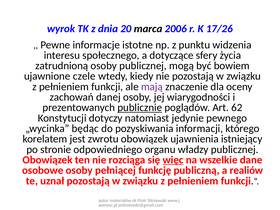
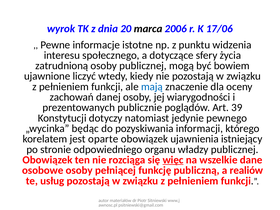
17/26: 17/26 -> 17/06
czele: czele -> liczyć
mają colour: purple -> blue
publicznie underline: present -> none
62: 62 -> 39
zwrotu: zwrotu -> oparte
uznał: uznał -> usług
